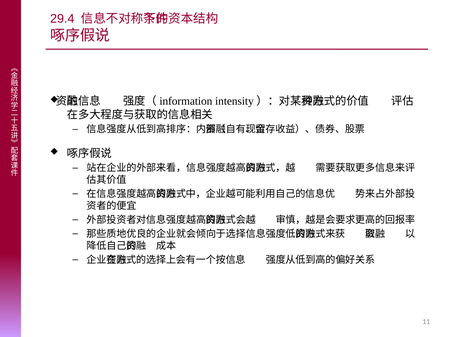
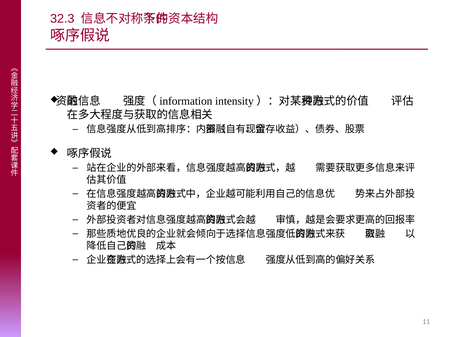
29.4: 29.4 -> 32.3
